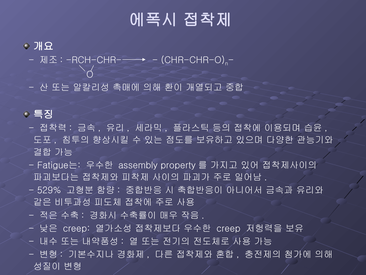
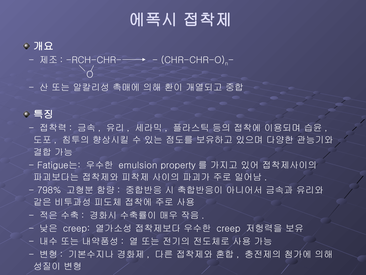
assembly: assembly -> emulsion
529%: 529% -> 798%
